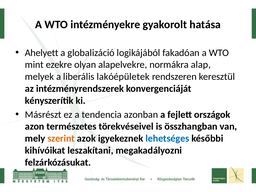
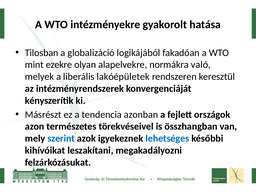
Ahelyett: Ahelyett -> Tilosban
alap: alap -> való
szerint colour: orange -> blue
